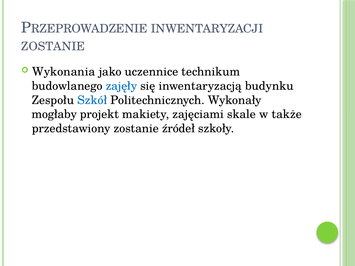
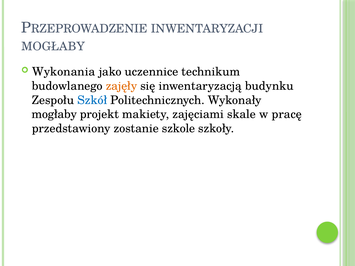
ZOSTANIE at (53, 46): ZOSTANIE -> MOGŁABY
zajęły colour: blue -> orange
także: także -> pracę
źródeł: źródeł -> szkole
